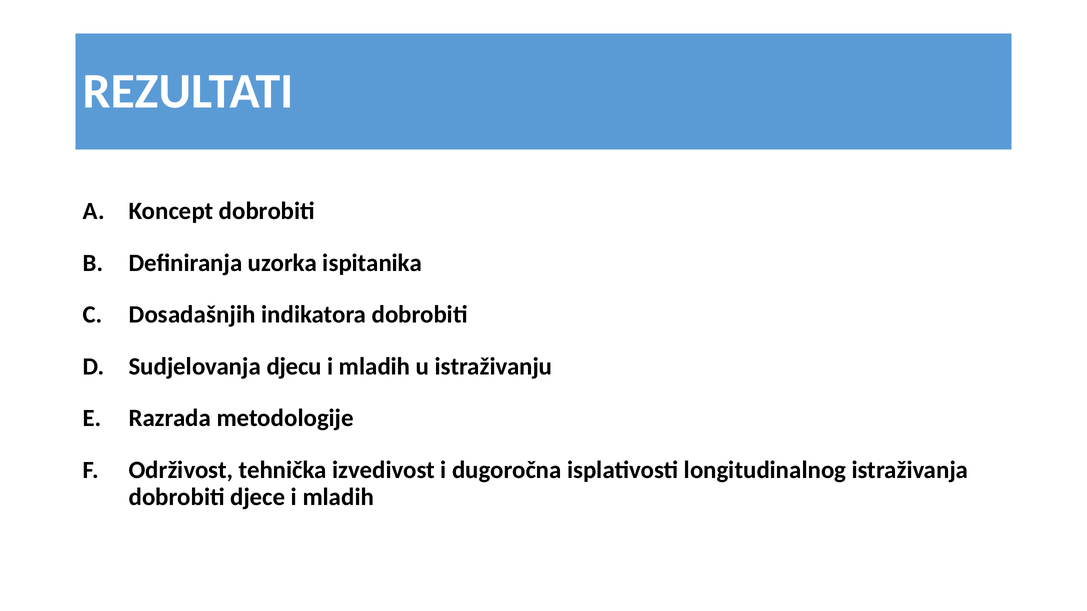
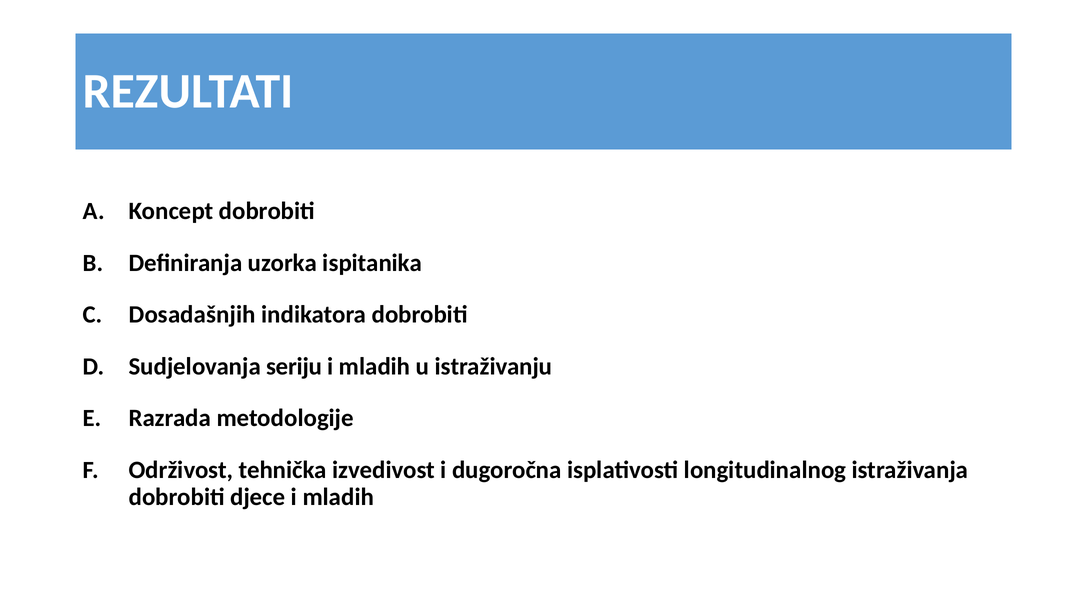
djecu: djecu -> seriju
